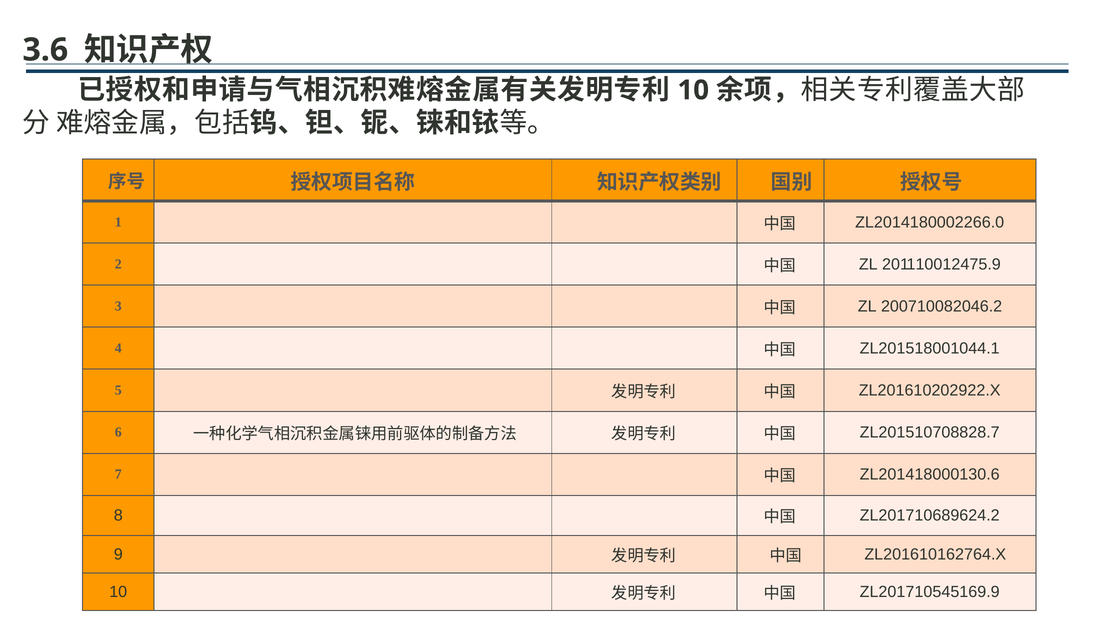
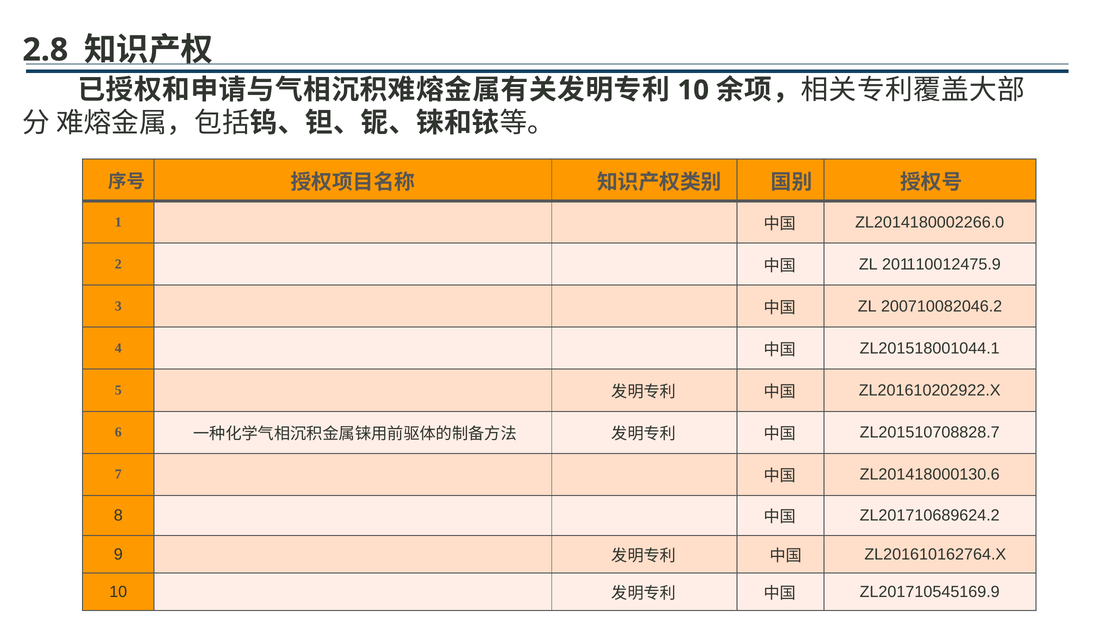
3.6: 3.6 -> 2.8
